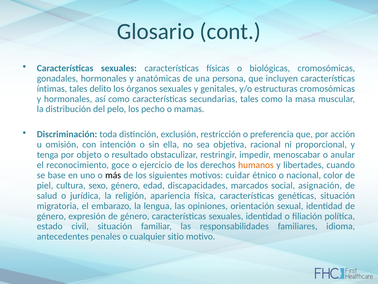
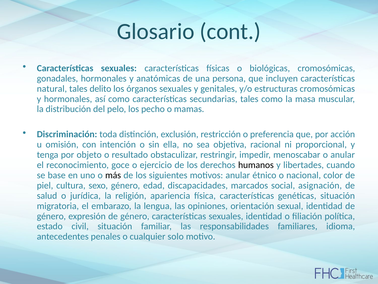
íntimas: íntimas -> natural
humanos colour: orange -> black
motivos cuidar: cuidar -> anular
sitio: sitio -> solo
